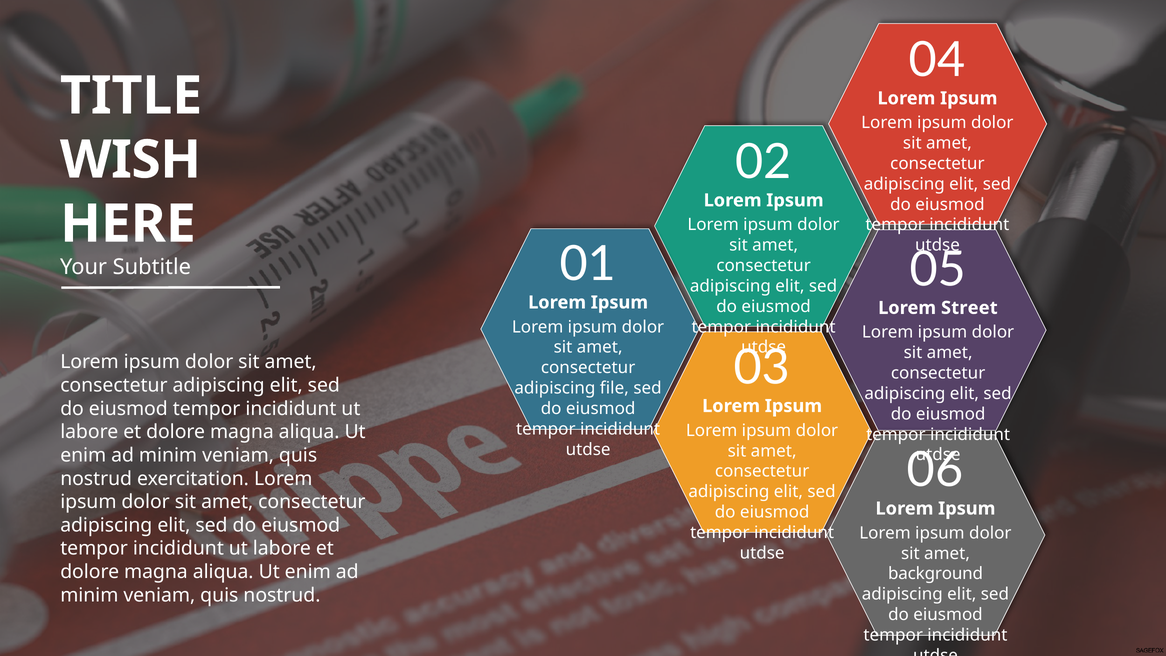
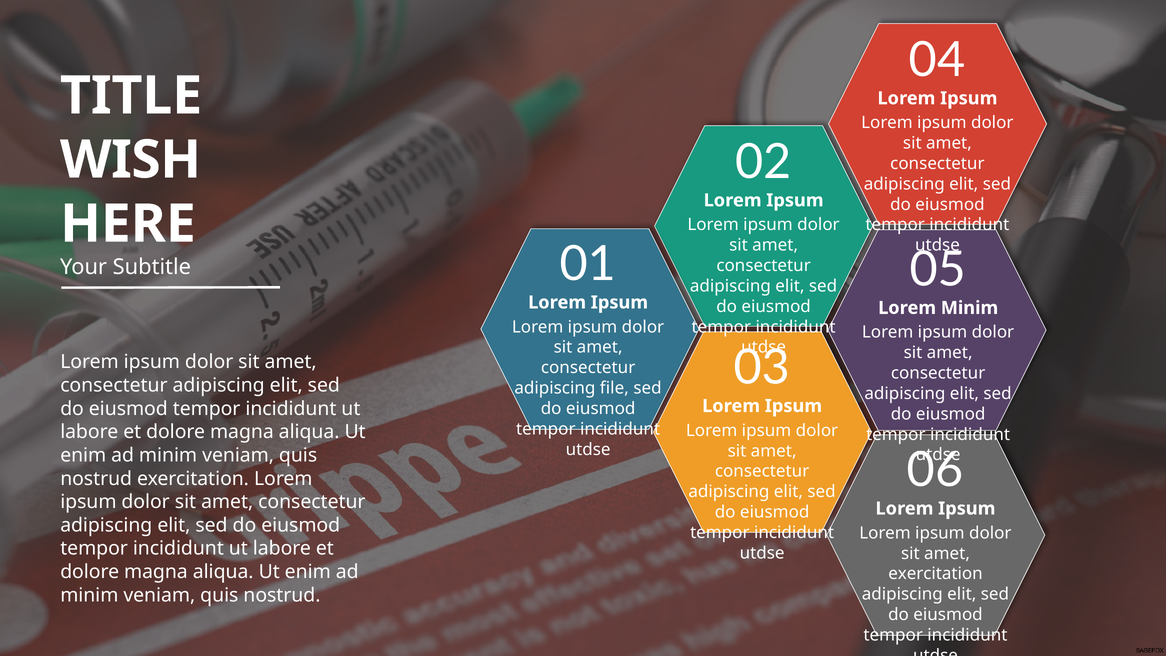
Lorem Street: Street -> Minim
background at (936, 574): background -> exercitation
